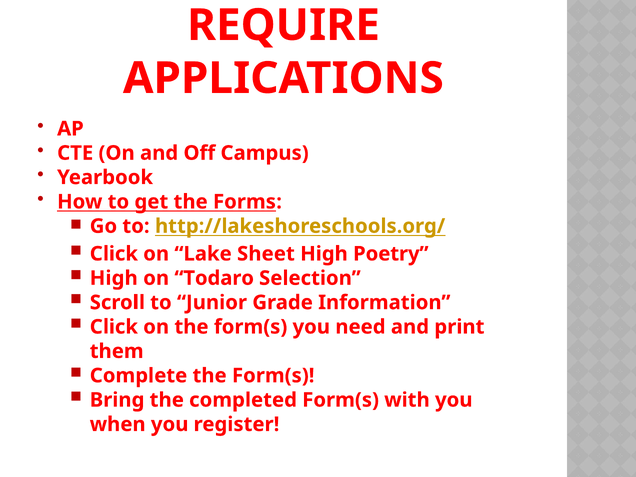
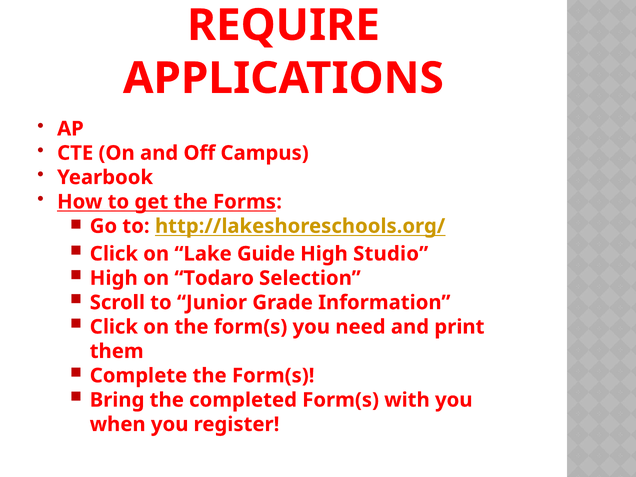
Sheet: Sheet -> Guide
Poetry: Poetry -> Studio
